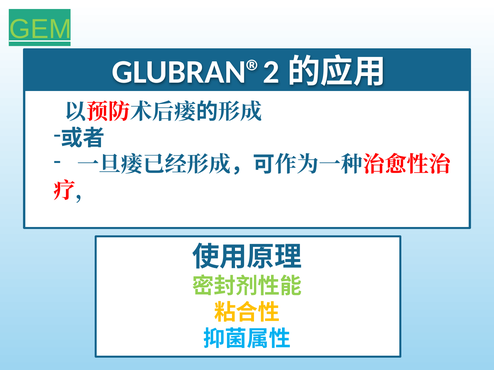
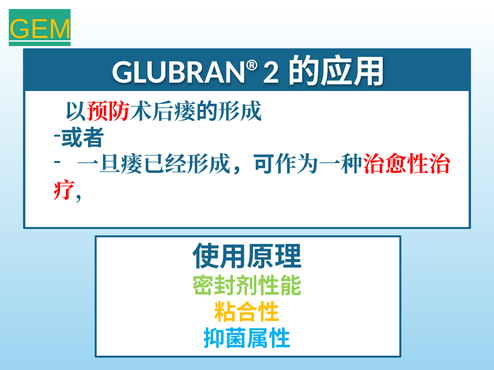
GEM colour: light green -> yellow
